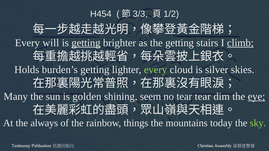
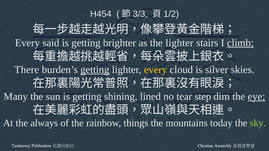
will: will -> said
getting at (86, 43) underline: present -> none
the getting: getting -> lighter
Holds: Holds -> There
getting at (95, 70) underline: none -> present
every at (156, 70) colour: light green -> yellow
sun is golden: golden -> getting
seem: seem -> lined
tear tear: tear -> step
